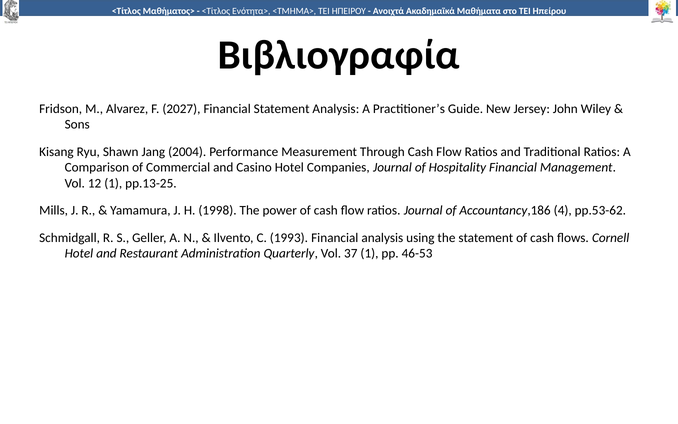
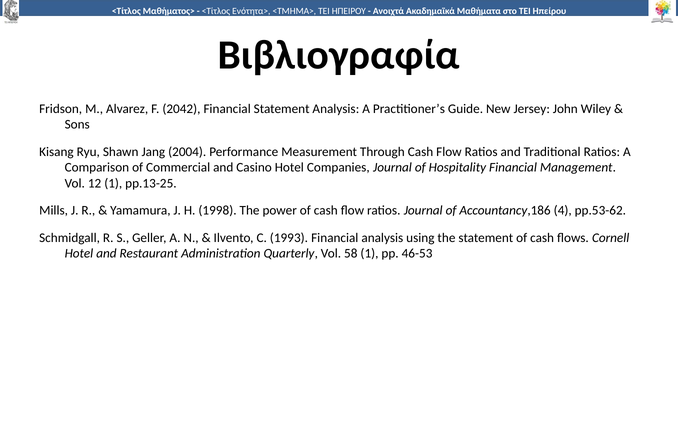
2027: 2027 -> 2042
37: 37 -> 58
